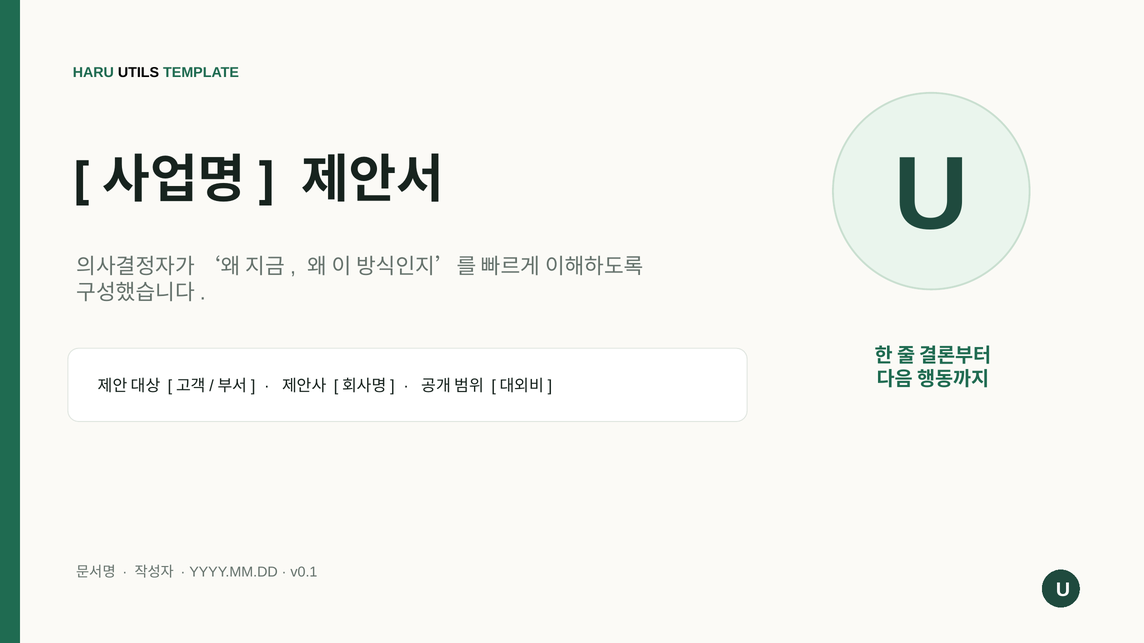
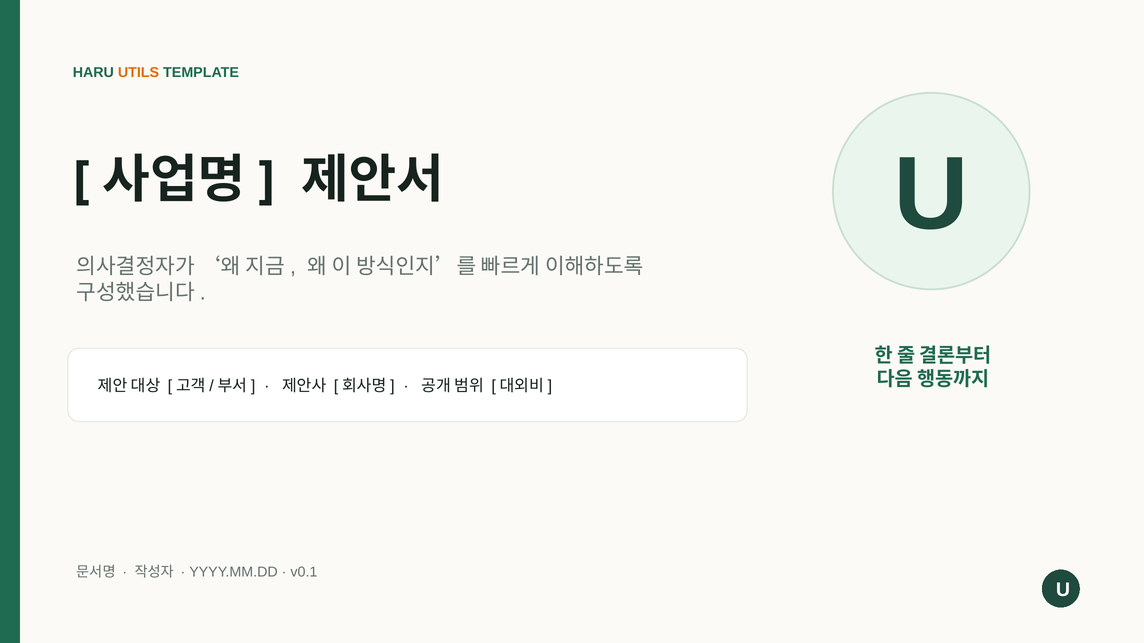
UTILS colour: black -> orange
